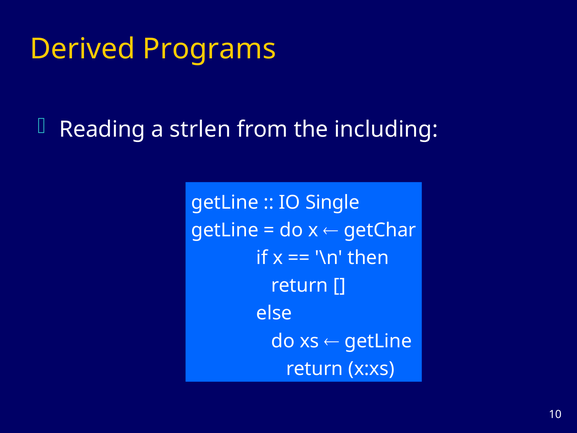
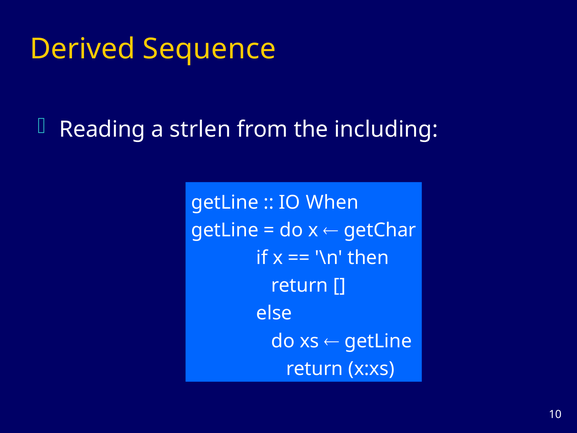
Programs: Programs -> Sequence
Single: Single -> When
